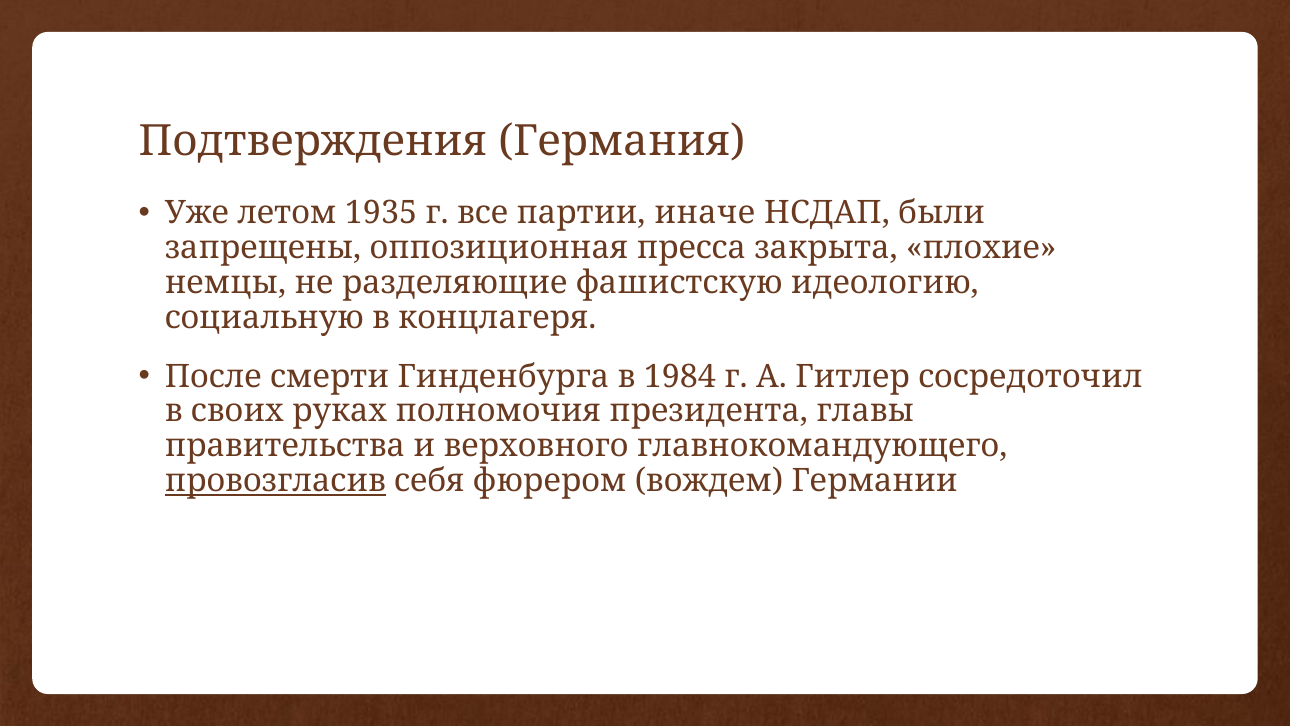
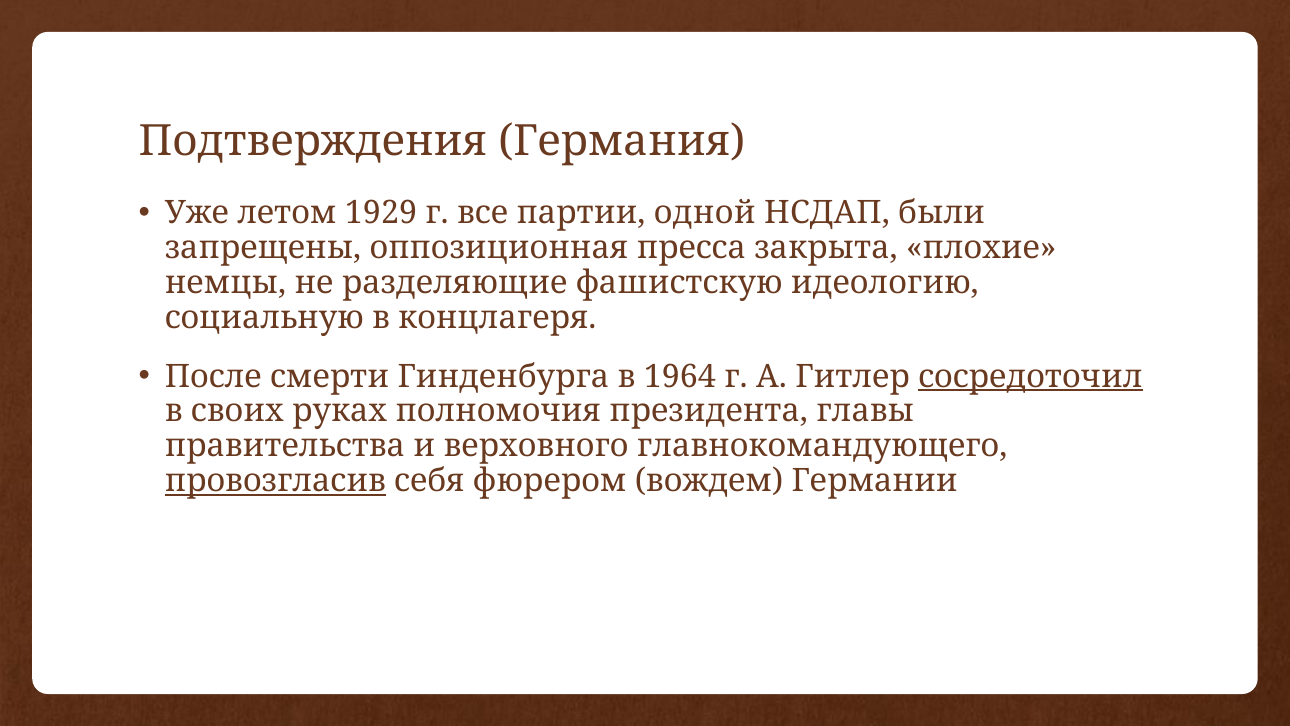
1935: 1935 -> 1929
иначе: иначе -> одной
1984: 1984 -> 1964
сосредоточил underline: none -> present
